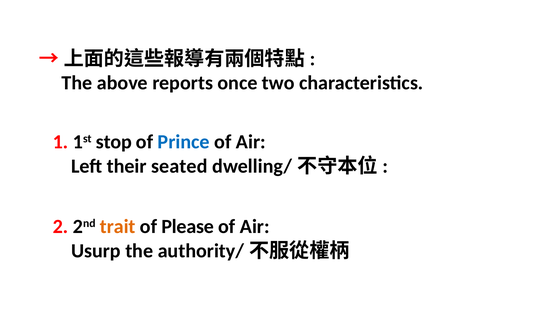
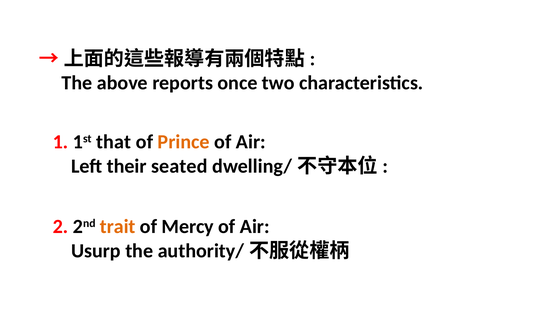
stop: stop -> that
Prince colour: blue -> orange
Please: Please -> Mercy
